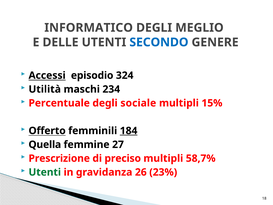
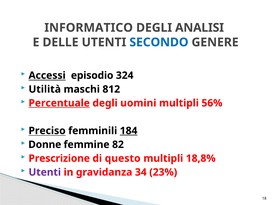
MEGLIO: MEGLIO -> ANALISI
234: 234 -> 812
Percentuale underline: none -> present
sociale: sociale -> uomini
15%: 15% -> 56%
Offerto: Offerto -> Preciso
Quella: Quella -> Donne
27: 27 -> 82
preciso: preciso -> questo
58,7%: 58,7% -> 18,8%
Utenti at (45, 172) colour: green -> purple
26: 26 -> 34
